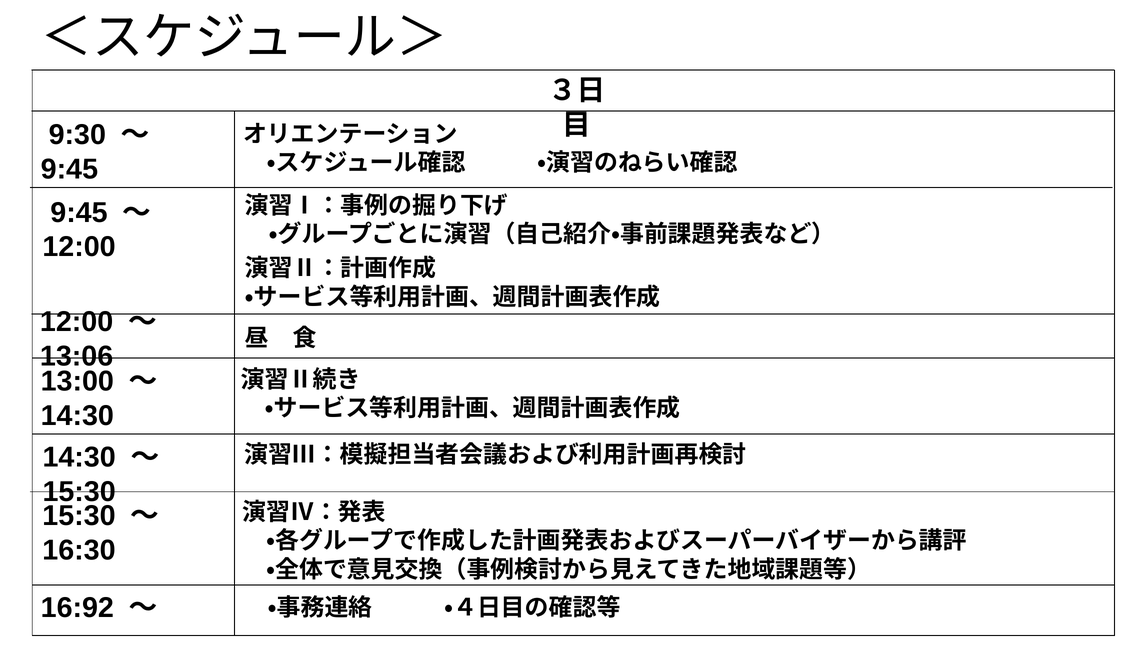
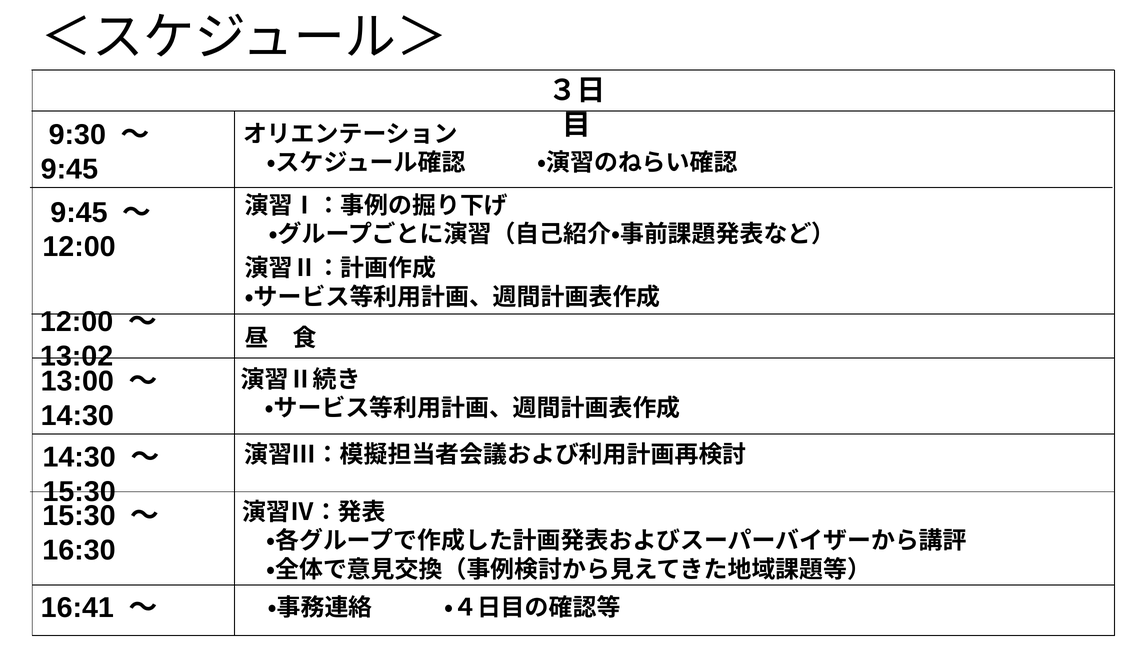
13:06: 13:06 -> 13:02
16:92: 16:92 -> 16:41
